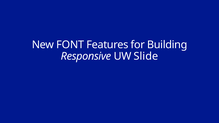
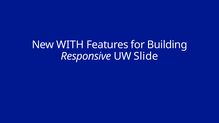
FONT: FONT -> WITH
